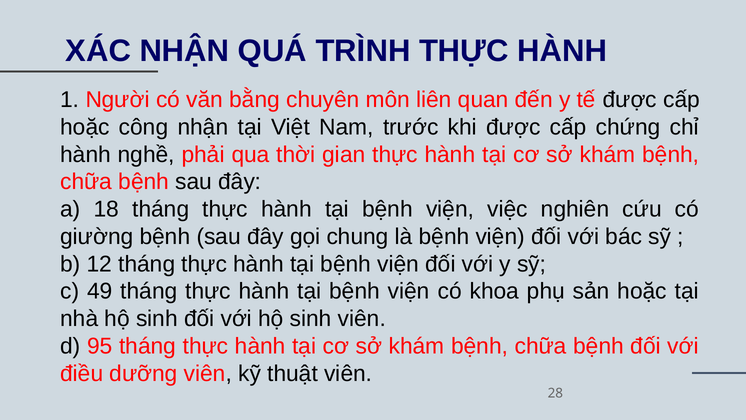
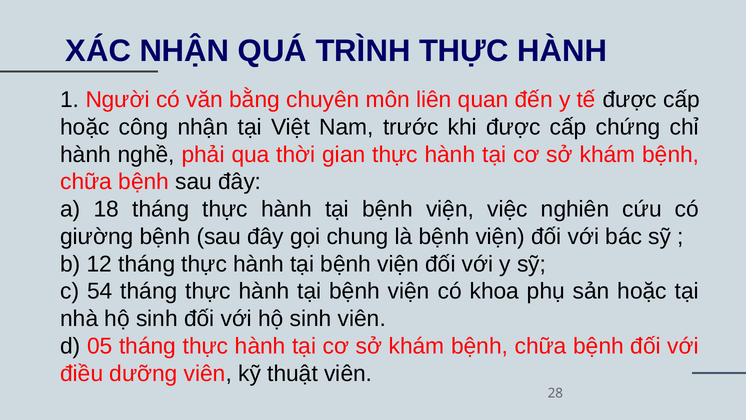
49: 49 -> 54
95: 95 -> 05
